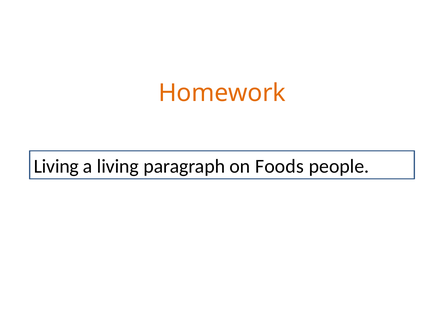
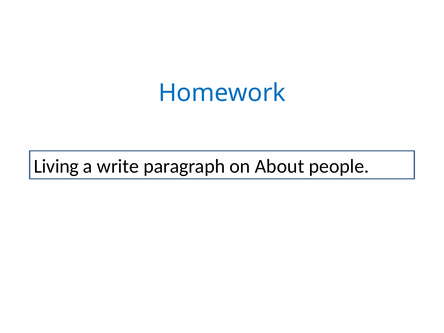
Homework colour: orange -> blue
a living: living -> write
Foods: Foods -> About
